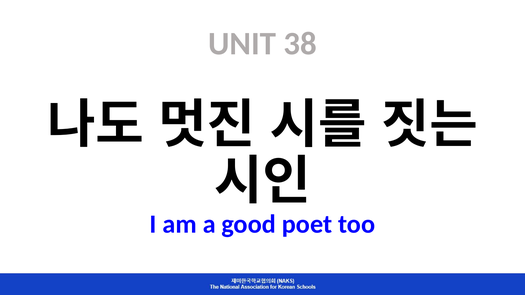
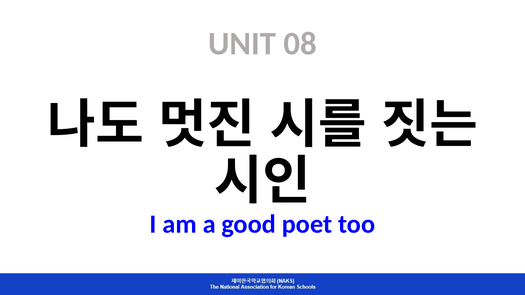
38: 38 -> 08
